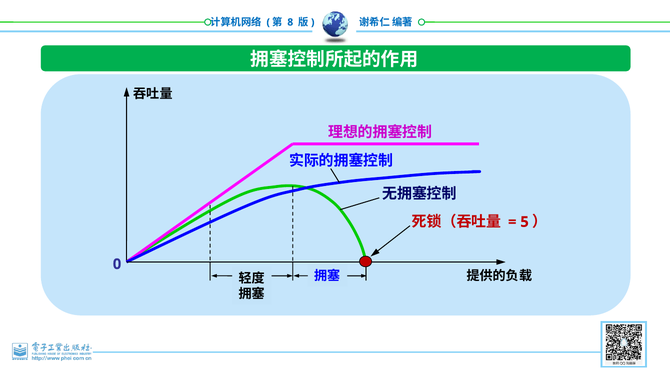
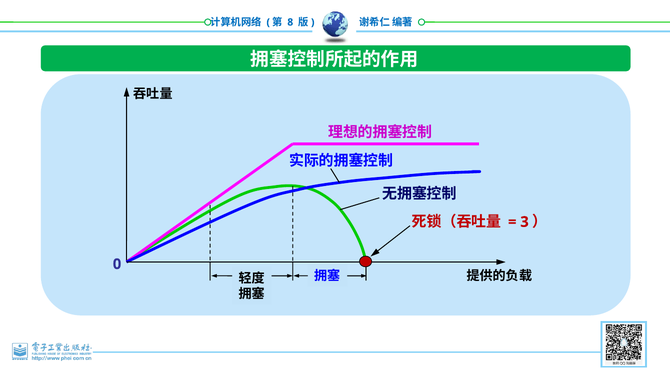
5: 5 -> 3
